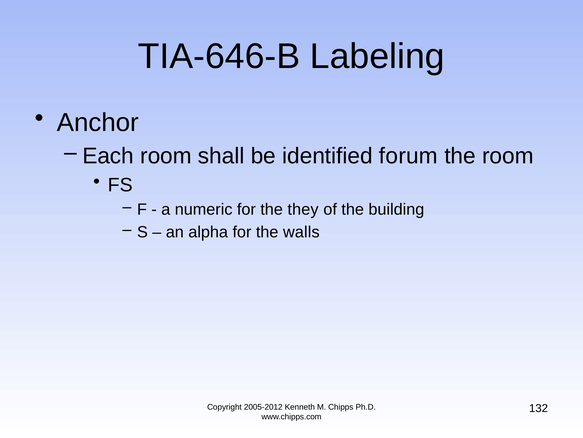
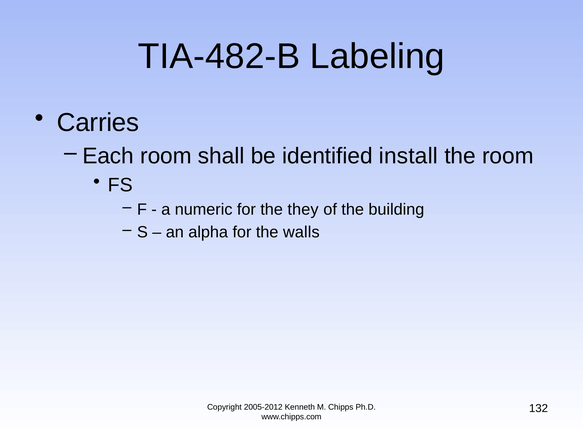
TIA-646-B: TIA-646-B -> TIA-482-B
Anchor: Anchor -> Carries
forum: forum -> install
